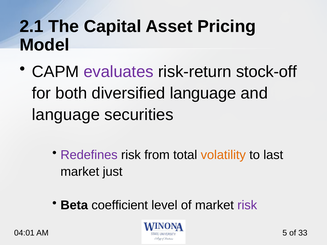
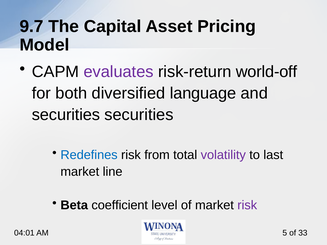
2.1: 2.1 -> 9.7
stock-off: stock-off -> world-off
language at (66, 115): language -> securities
Redefines colour: purple -> blue
volatility colour: orange -> purple
just: just -> line
